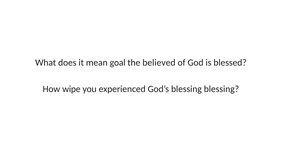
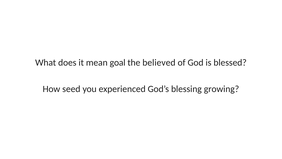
wipe: wipe -> seed
blessing blessing: blessing -> growing
